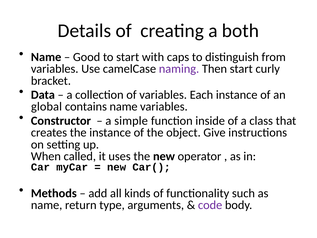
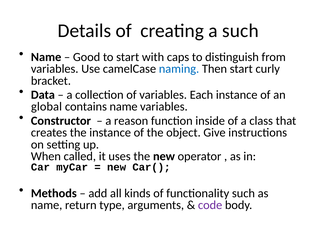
a both: both -> such
naming colour: purple -> blue
simple: simple -> reason
